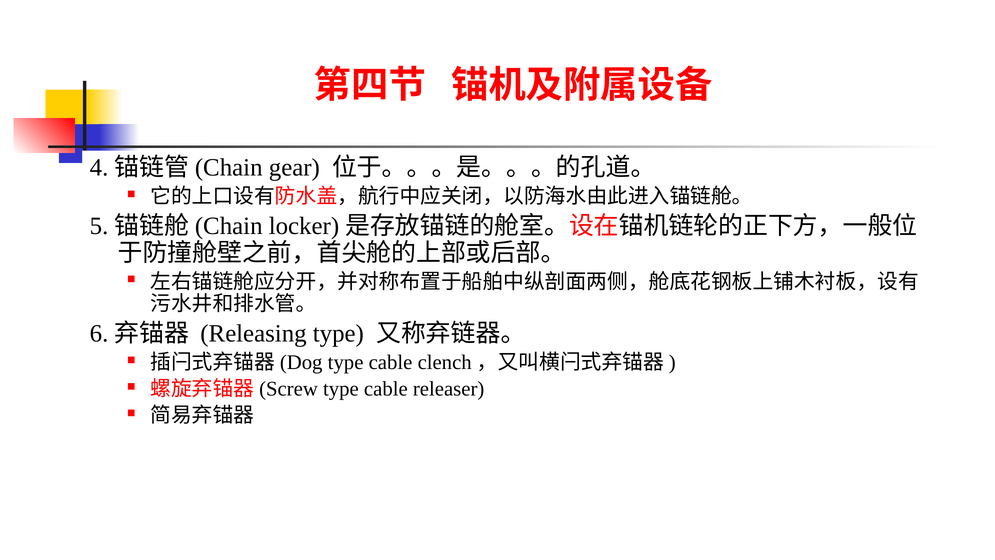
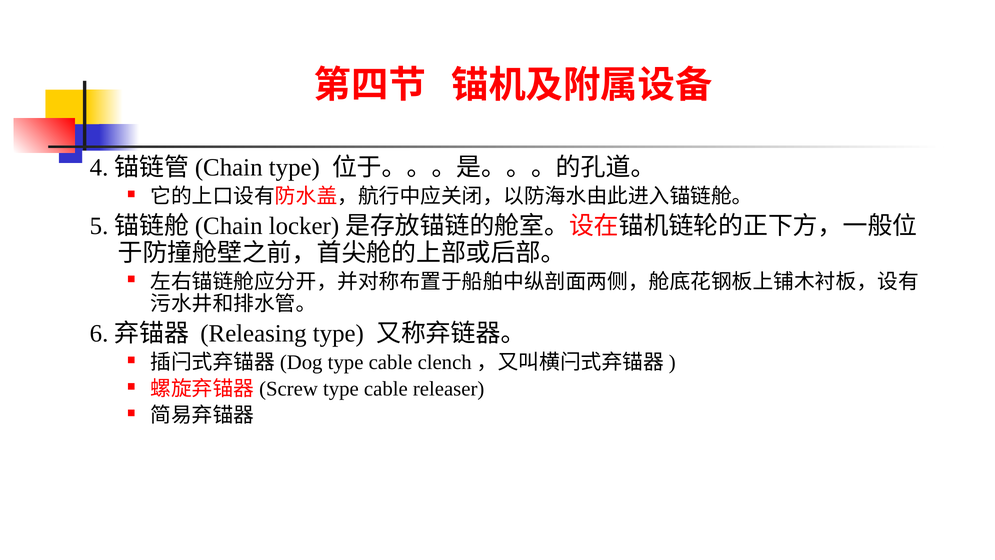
gear at (294, 168): gear -> type
